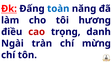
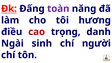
toàn colour: blue -> purple
tràn: tràn -> sinh
mừng: mừng -> người
